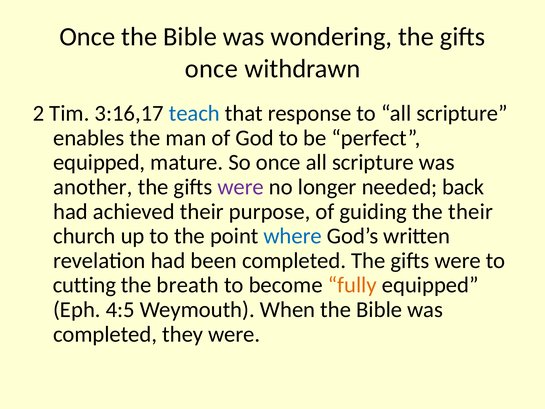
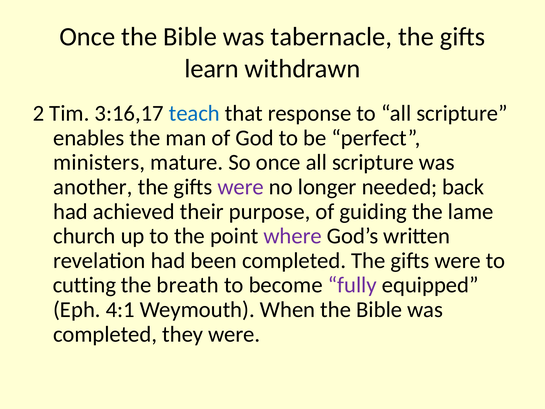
wondering: wondering -> tabernacle
once at (211, 69): once -> learn
equipped at (99, 162): equipped -> ministers
the their: their -> lame
where colour: blue -> purple
fully colour: orange -> purple
4:5: 4:5 -> 4:1
